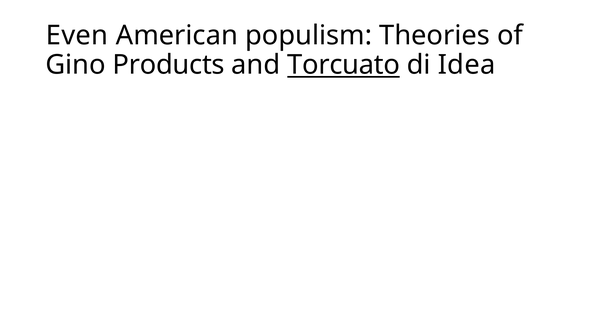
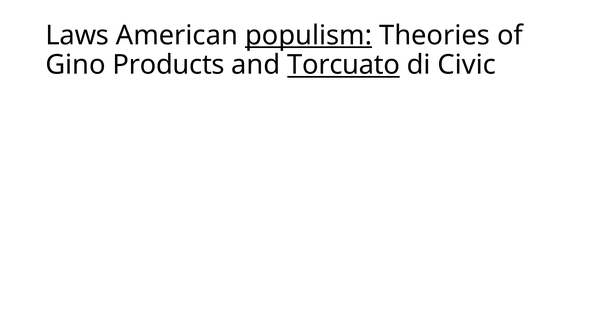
Even: Even -> Laws
populism underline: none -> present
Idea: Idea -> Civic
